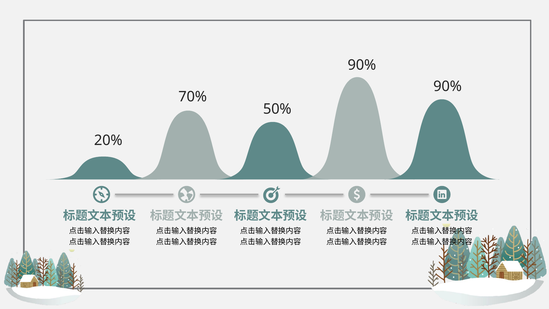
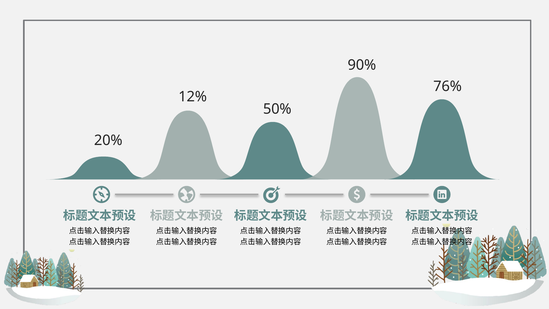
90% at (448, 86): 90% -> 76%
70%: 70% -> 12%
